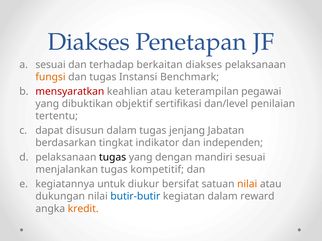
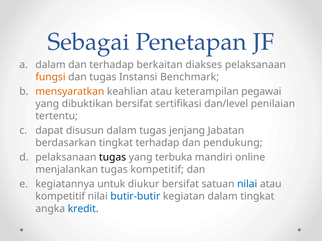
Diakses at (89, 42): Diakses -> Sebagai
sesuai at (51, 65): sesuai -> dalam
mensyaratkan colour: red -> orange
dibuktikan objektif: objektif -> bersifat
tingkat indikator: indikator -> terhadap
independen: independen -> pendukung
dengan: dengan -> terbuka
mandiri sesuai: sesuai -> online
nilai at (247, 184) colour: orange -> blue
dukungan at (60, 197): dukungan -> kompetitif
dalam reward: reward -> tingkat
kredit colour: orange -> blue
